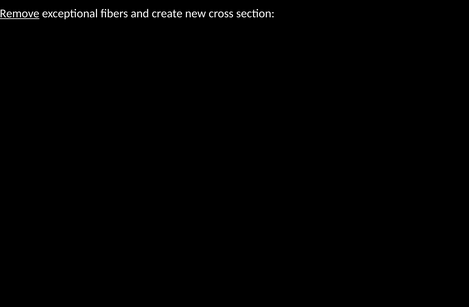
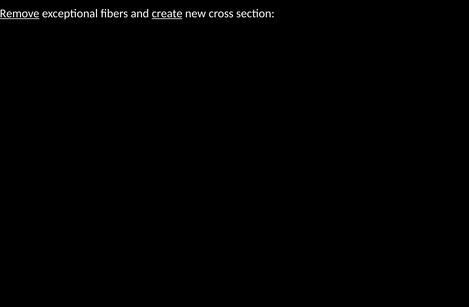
create underline: none -> present
